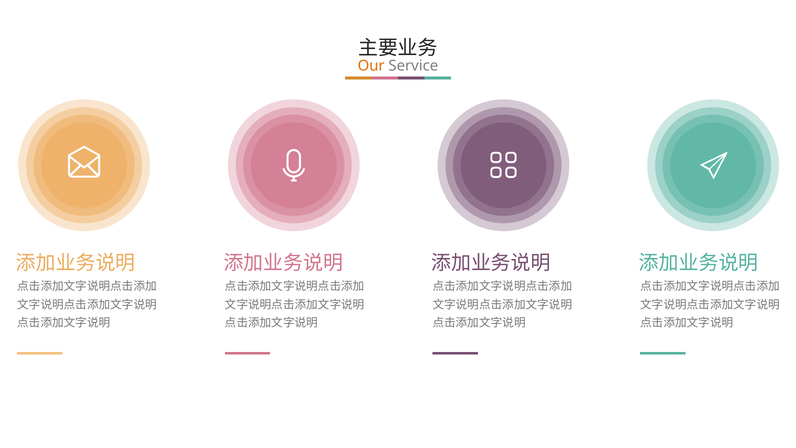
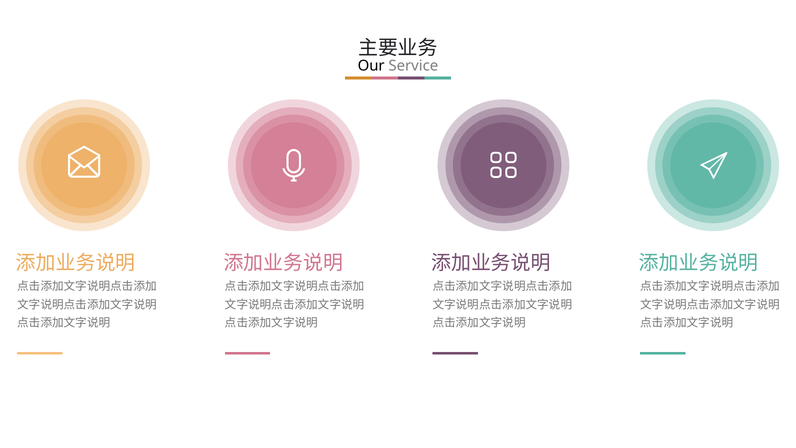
Our colour: orange -> black
